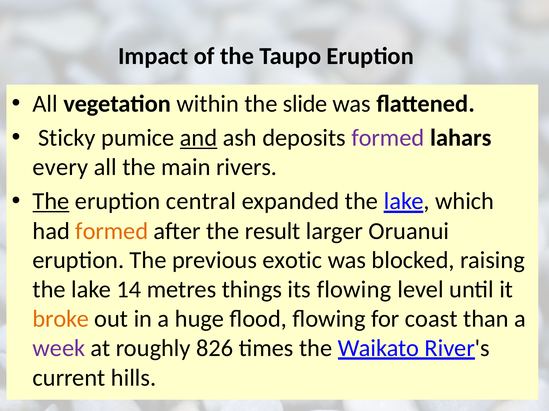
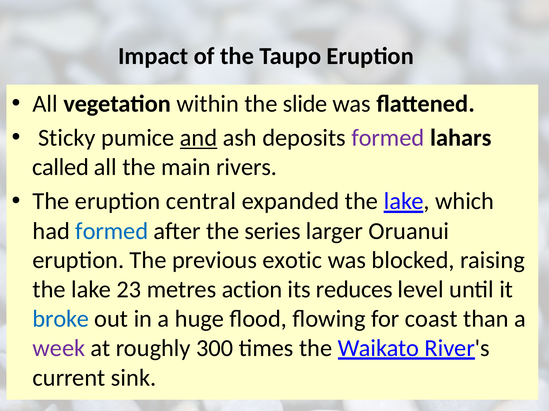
every: every -> called
The at (51, 202) underline: present -> none
formed at (112, 231) colour: orange -> blue
result: result -> series
14: 14 -> 23
things: things -> action
its flowing: flowing -> reduces
broke colour: orange -> blue
826: 826 -> 300
hills: hills -> sink
